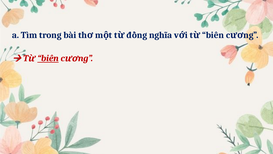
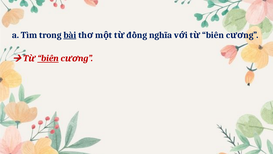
bài underline: none -> present
